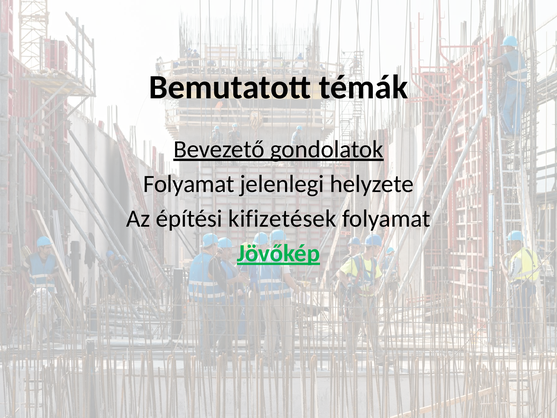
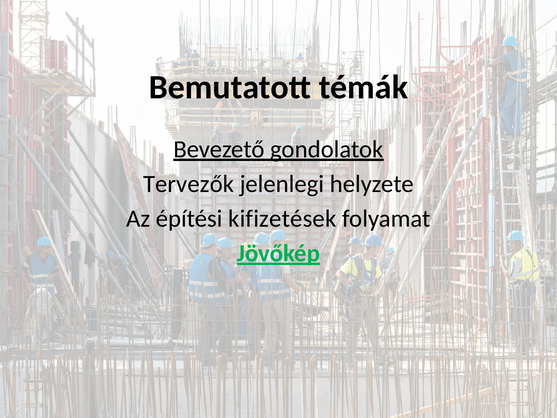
Folyamat at (189, 184): Folyamat -> Tervezők
